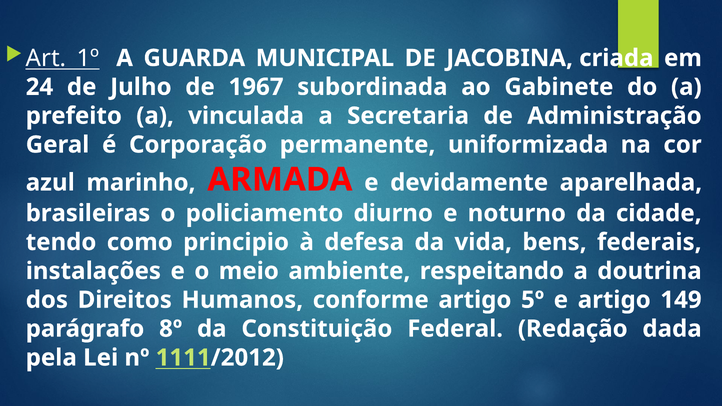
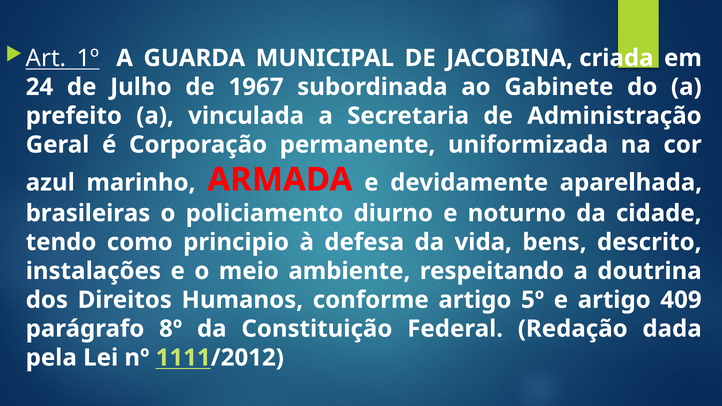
federais: federais -> descrito
149: 149 -> 409
